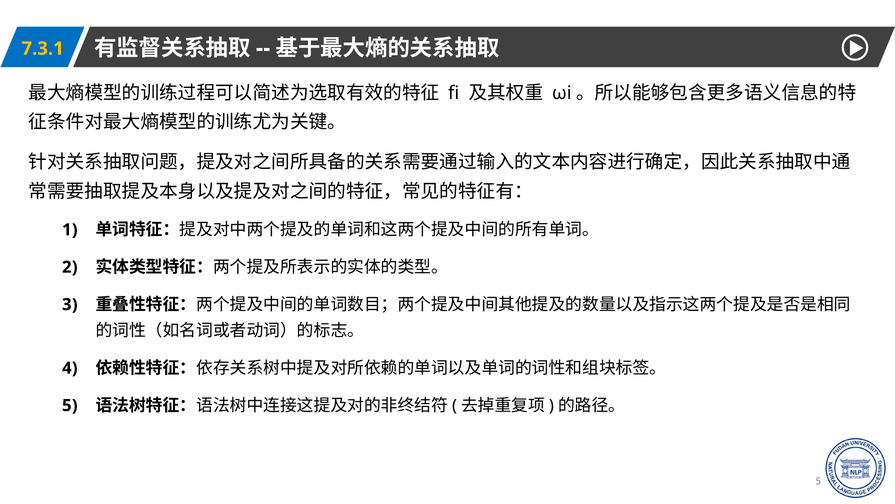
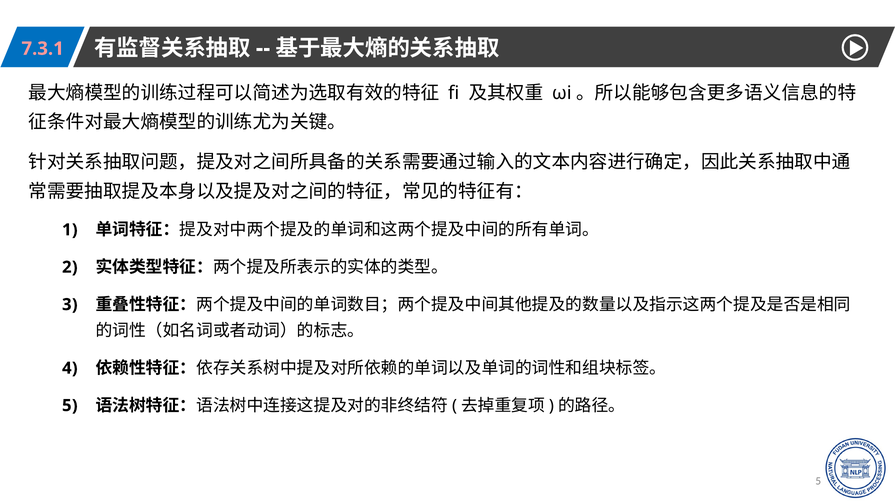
7.3.1 colour: yellow -> pink
